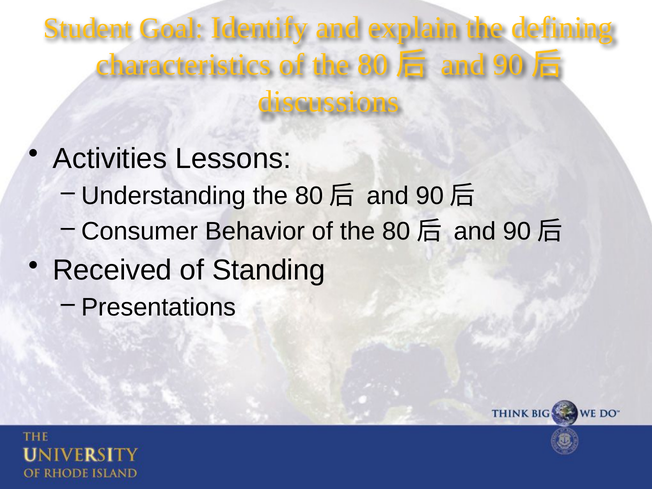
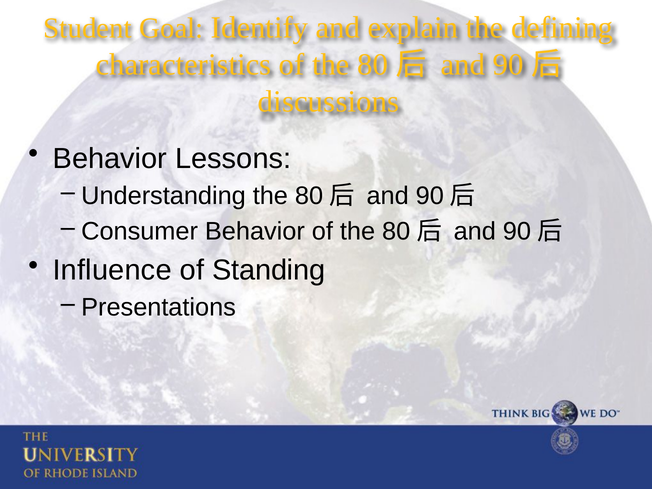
Activities at (110, 159): Activities -> Behavior
Received: Received -> Influence
